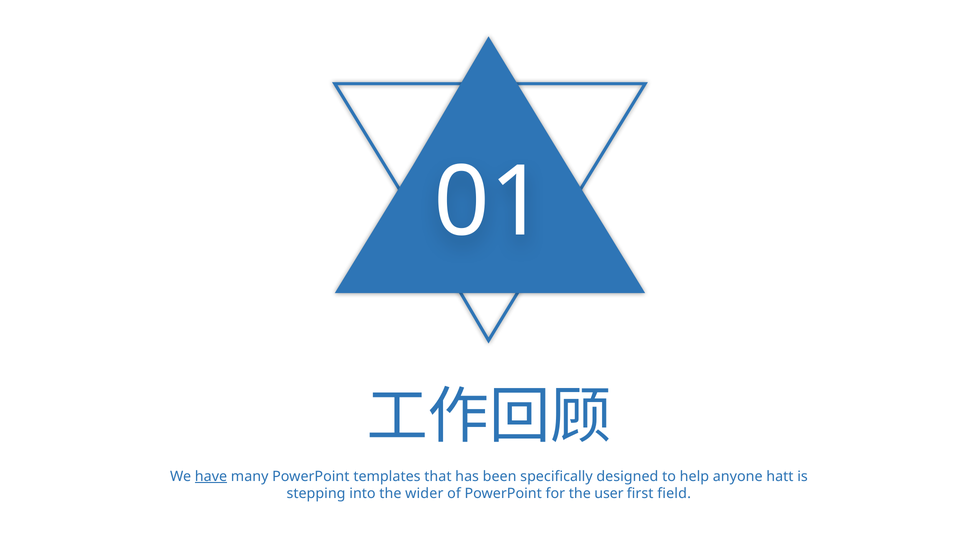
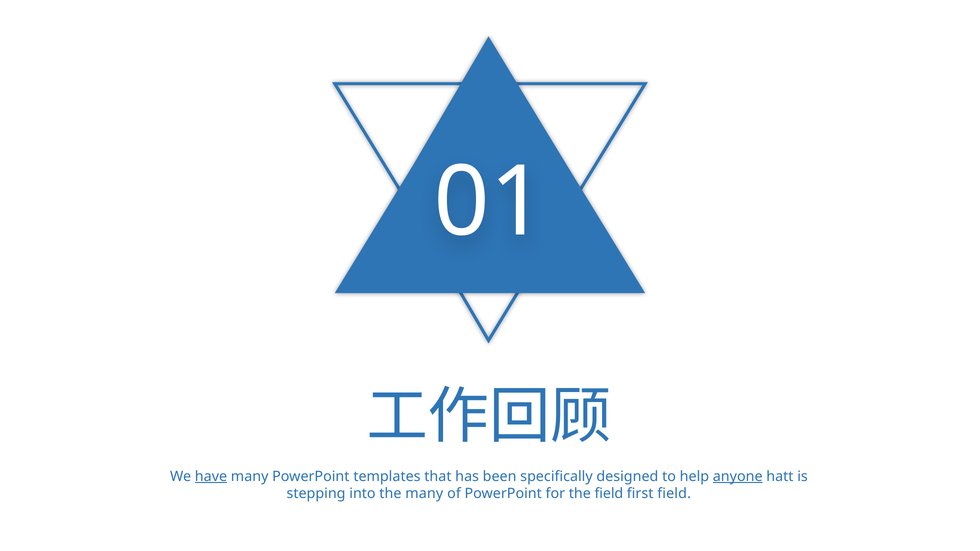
anyone underline: none -> present
the wider: wider -> many
the user: user -> field
